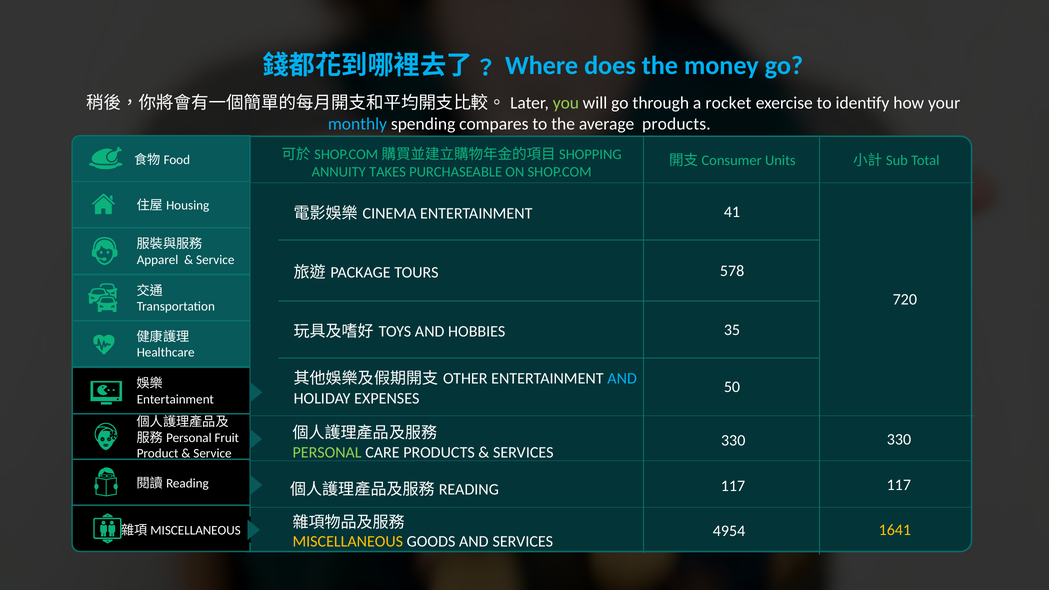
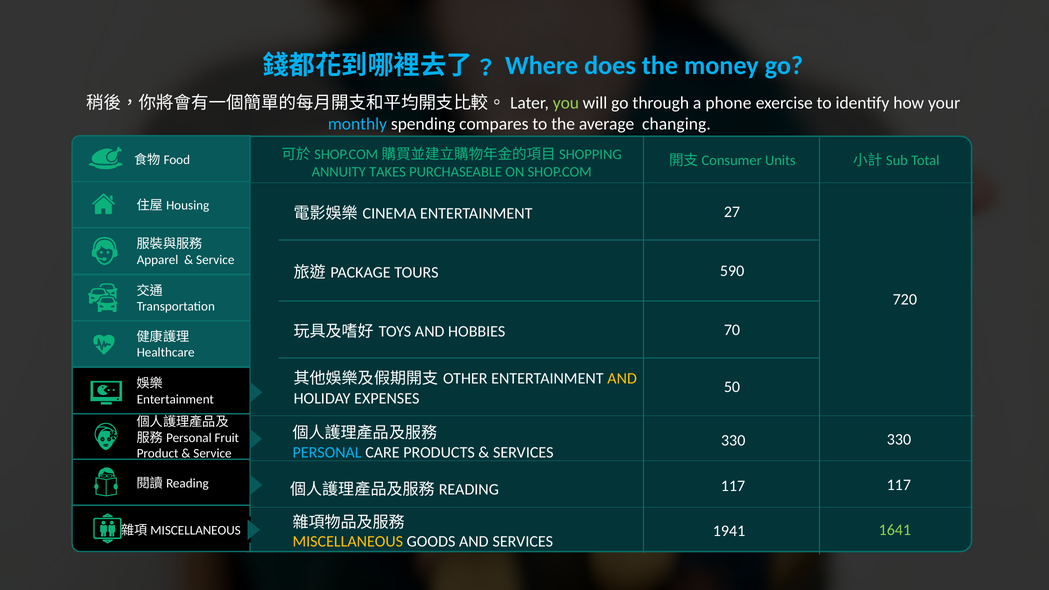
rocket: rocket -> phone
average products: products -> changing
41: 41 -> 27
578: 578 -> 590
35: 35 -> 70
AND at (622, 379) colour: light blue -> yellow
PERSONAL colour: light green -> light blue
1641 colour: yellow -> light green
4954: 4954 -> 1941
